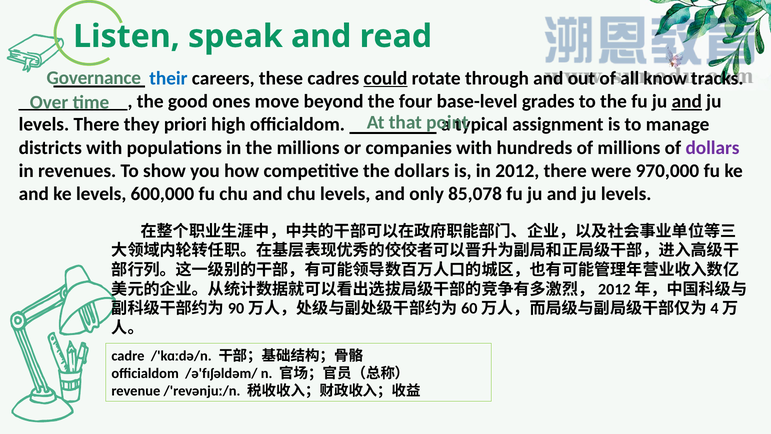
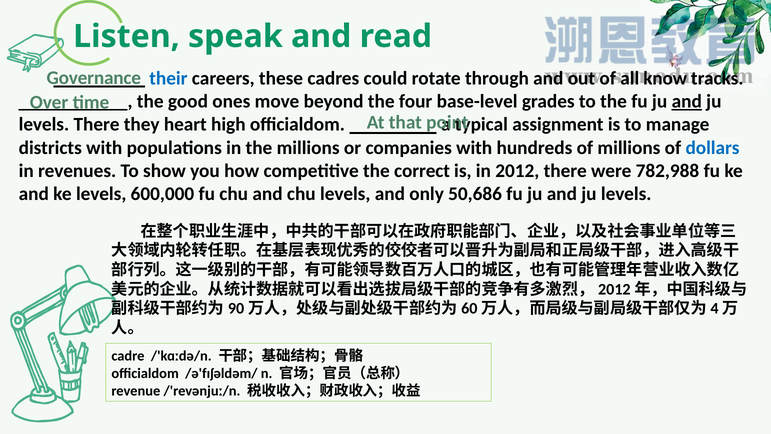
could underline: present -> none
priori: priori -> heart
dollars at (713, 148) colour: purple -> blue
the dollars: dollars -> correct
970,000: 970,000 -> 782,988
85,078: 85,078 -> 50,686
